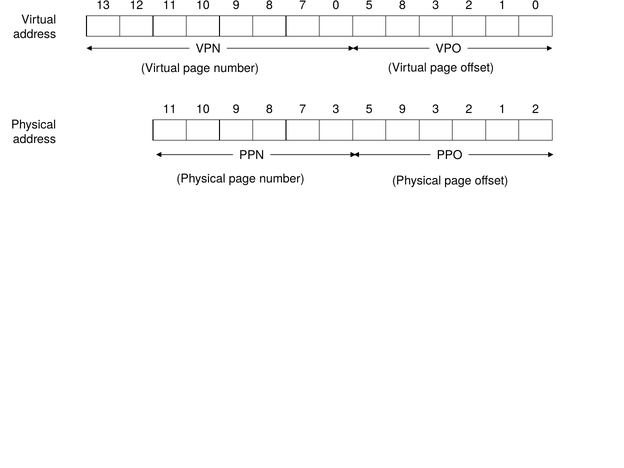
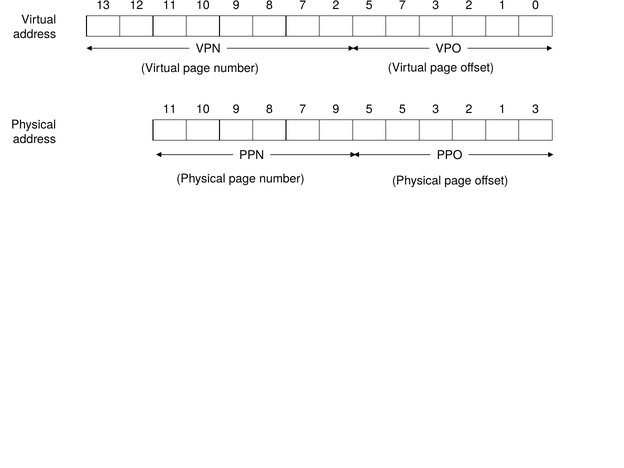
7 0: 0 -> 2
5 8: 8 -> 7
7 3: 3 -> 9
5 9: 9 -> 5
1 2: 2 -> 3
